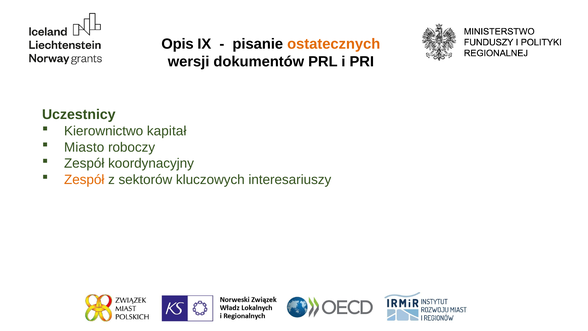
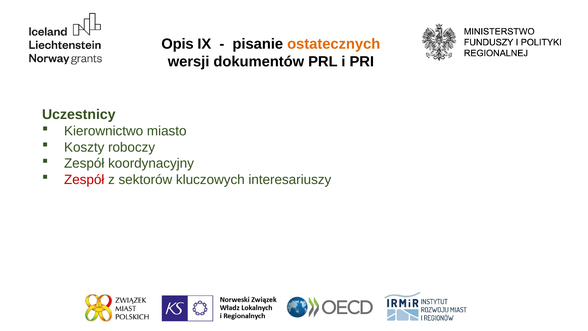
kapitał: kapitał -> miasto
Miasto: Miasto -> Koszty
Zespół at (84, 179) colour: orange -> red
